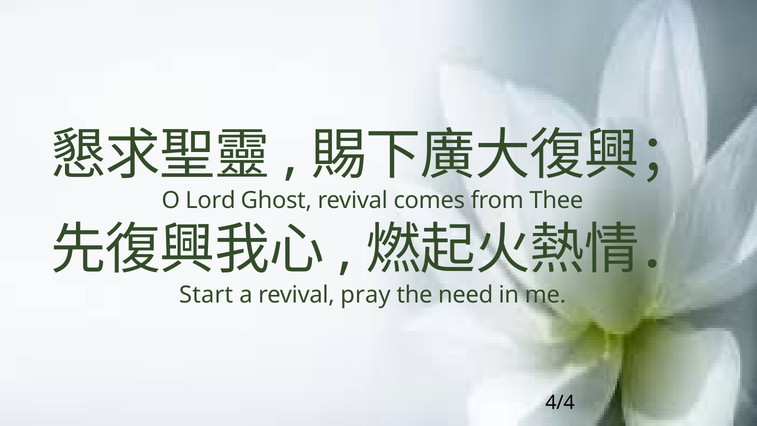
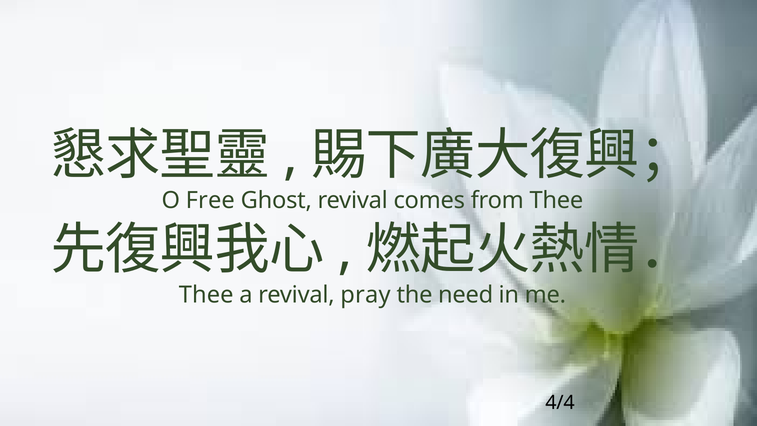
Lord: Lord -> Free
Start at (206, 295): Start -> Thee
